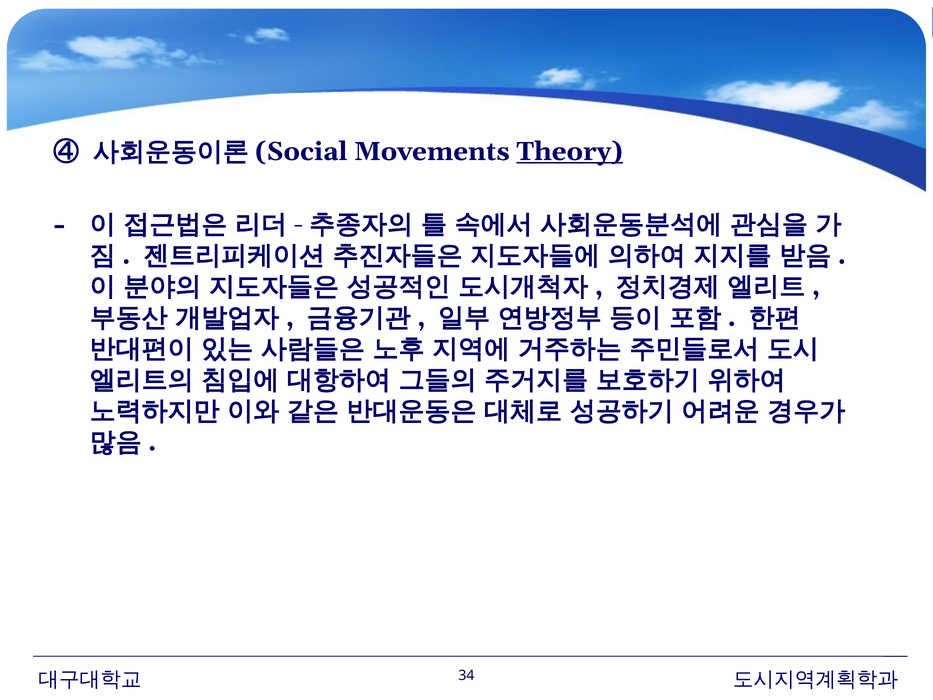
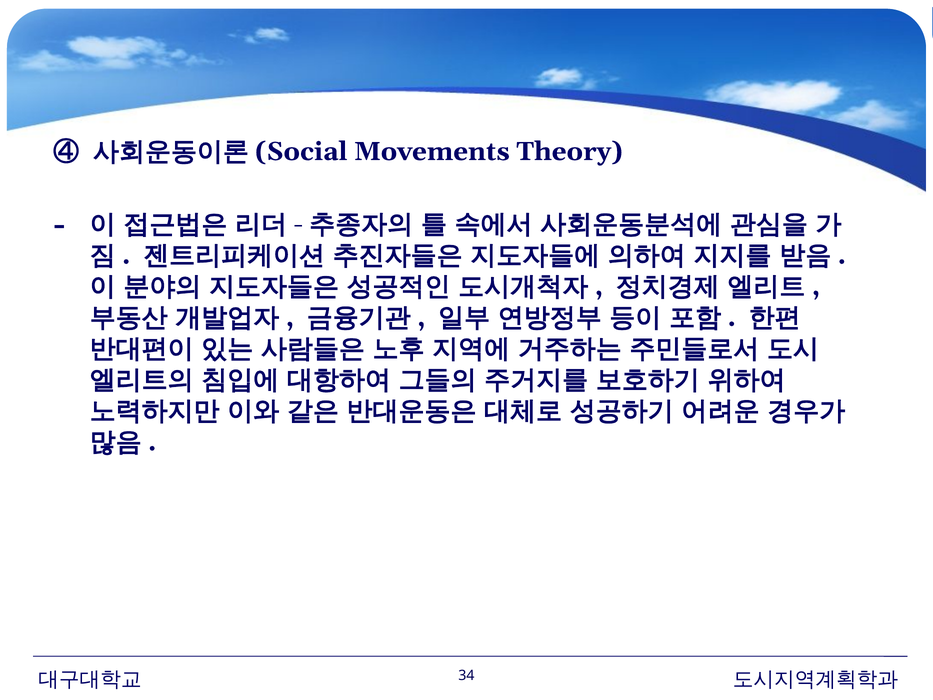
Theory underline: present -> none
